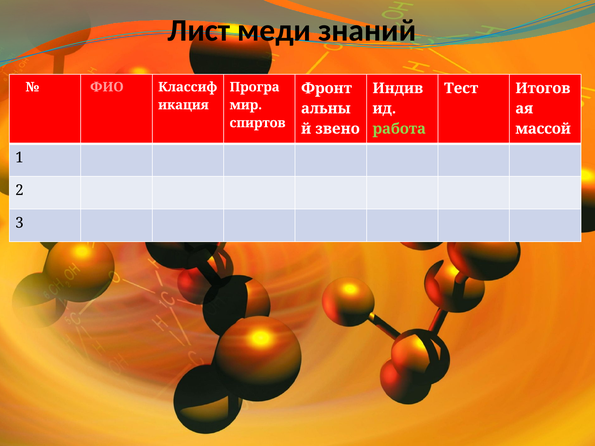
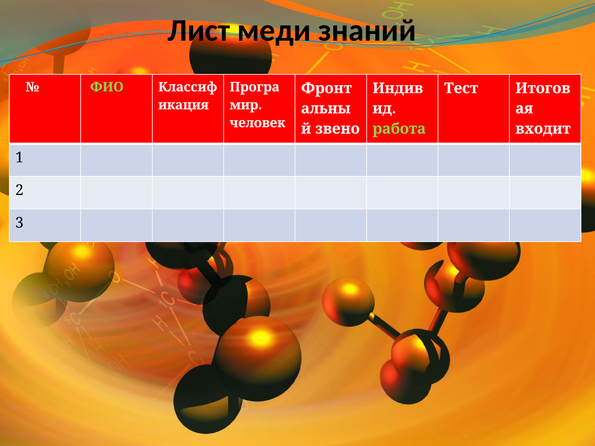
ФИО colour: pink -> light green
спиртов: спиртов -> человек
массой: массой -> входит
